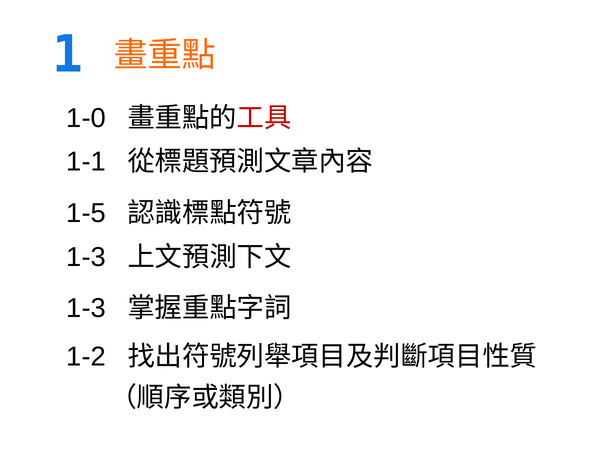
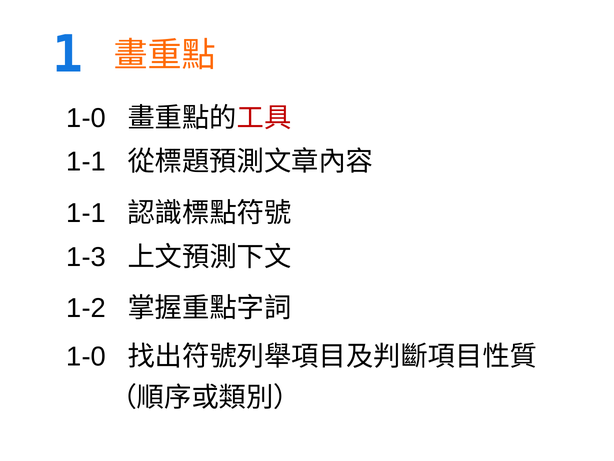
1-5 at (86, 213): 1-5 -> 1-1
1-3 at (86, 308): 1-3 -> 1-2
1-2 at (86, 356): 1-2 -> 1-0
